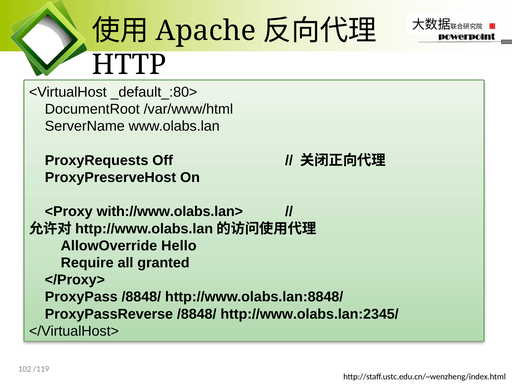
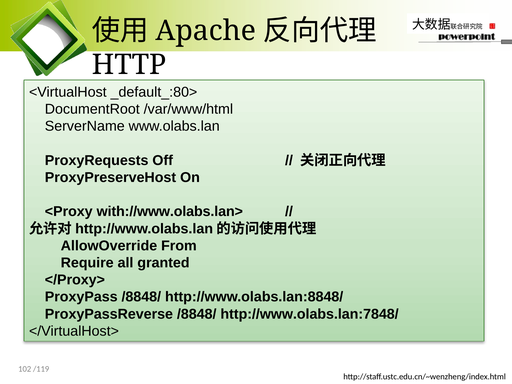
Hello: Hello -> From
http://www.olabs.lan:2345/: http://www.olabs.lan:2345/ -> http://www.olabs.lan:7848/
